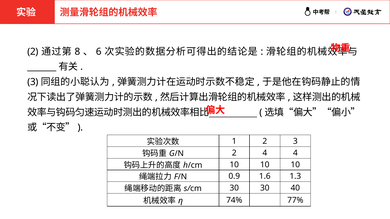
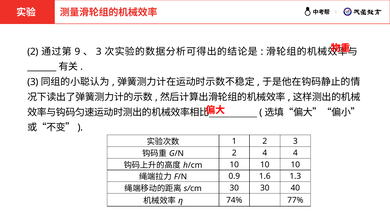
8: 8 -> 9
6 at (99, 52): 6 -> 3
